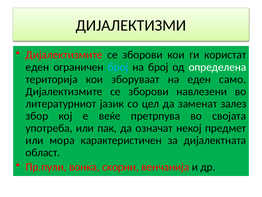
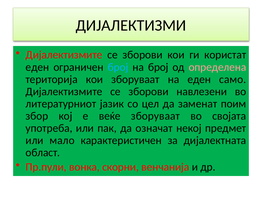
определена colour: white -> pink
залез: залез -> поим
веќе претрпува: претрпува -> зборуваат
мора: мора -> мало
